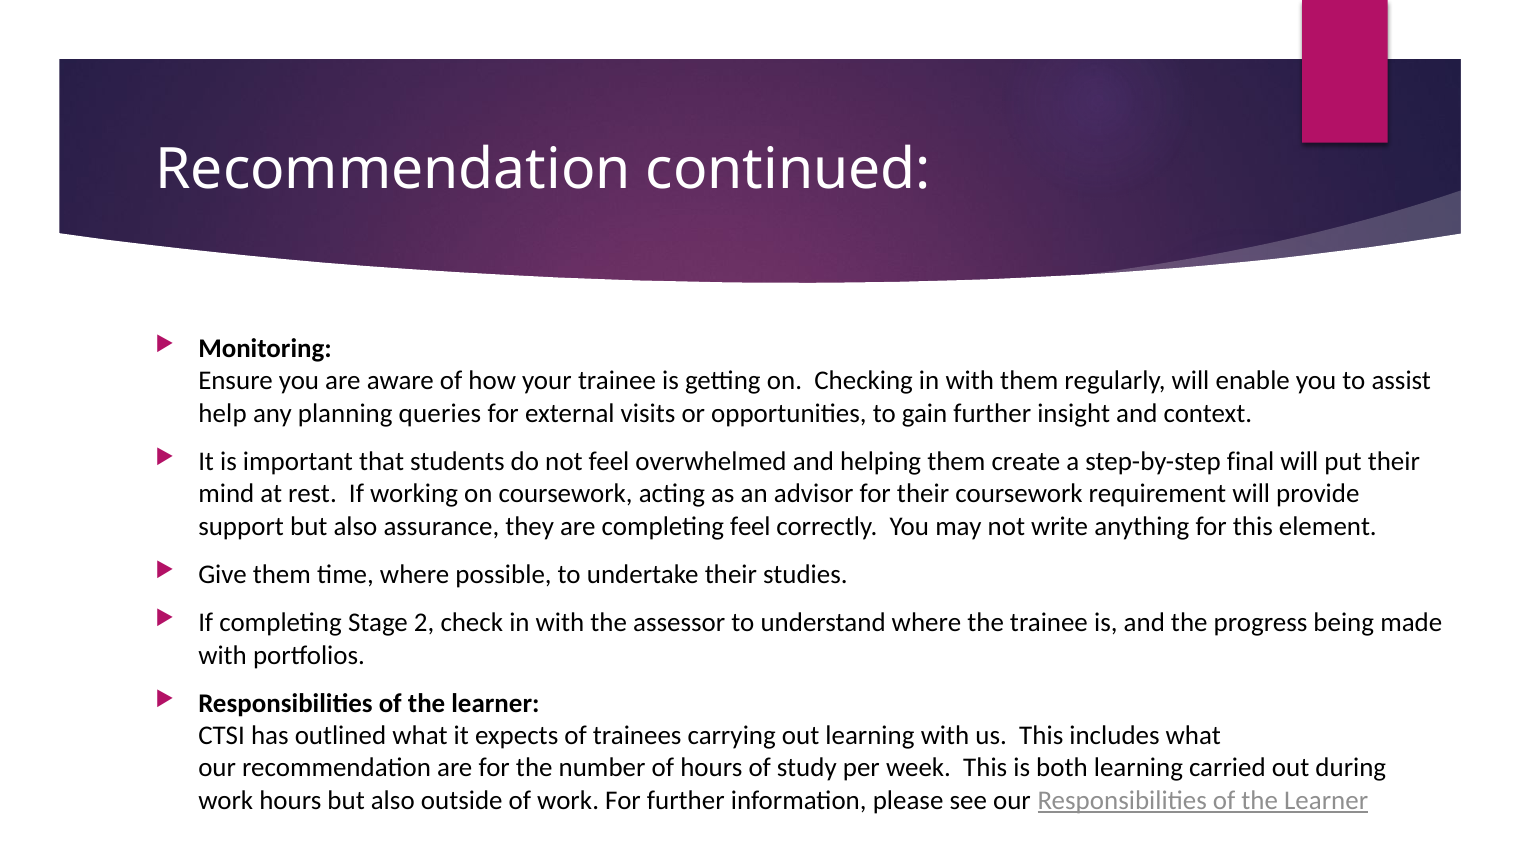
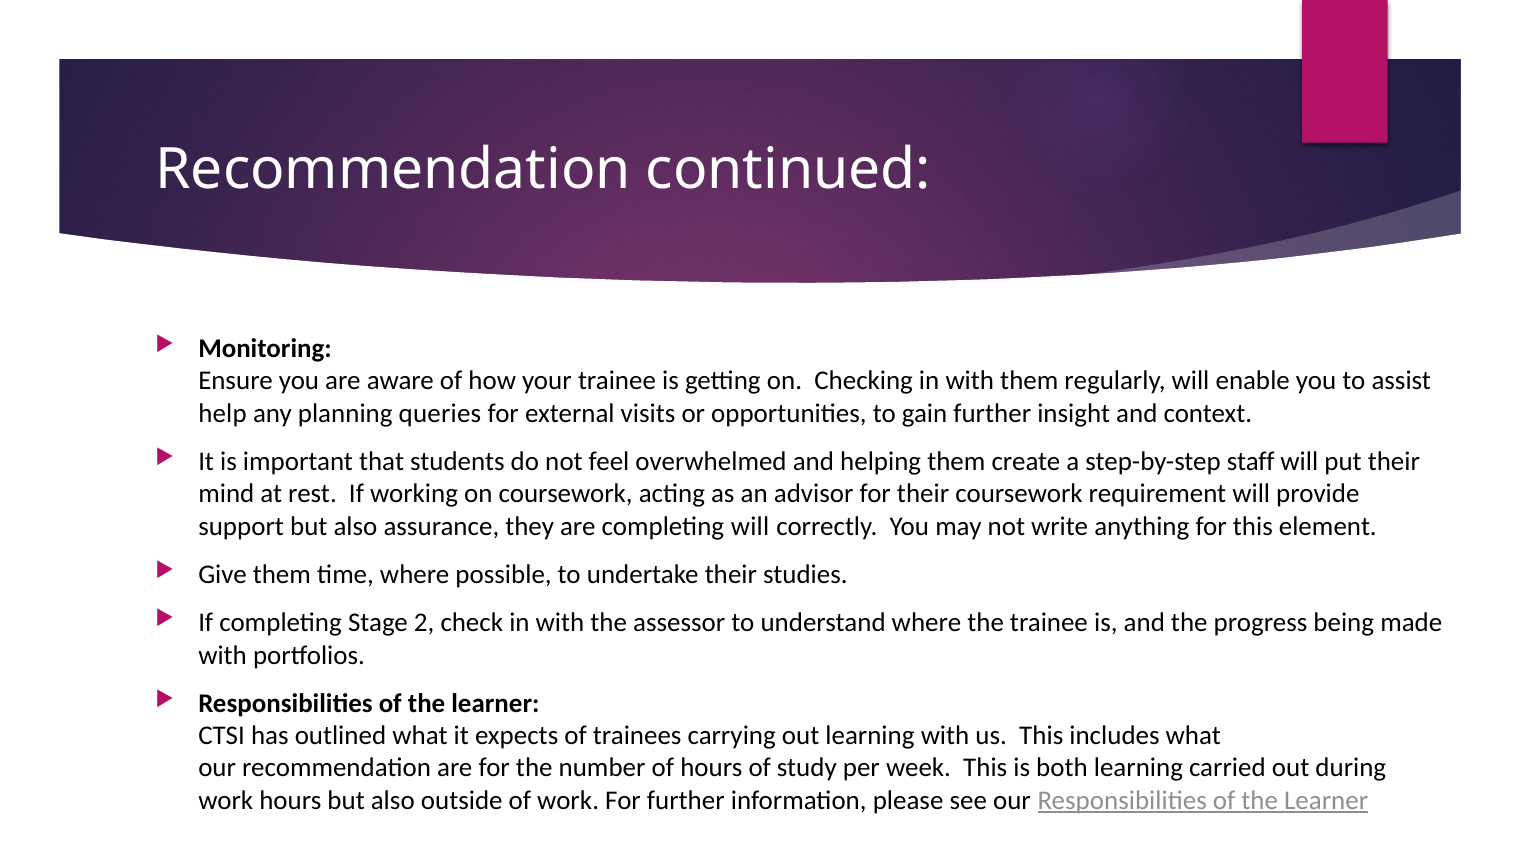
final: final -> staff
completing feel: feel -> will
